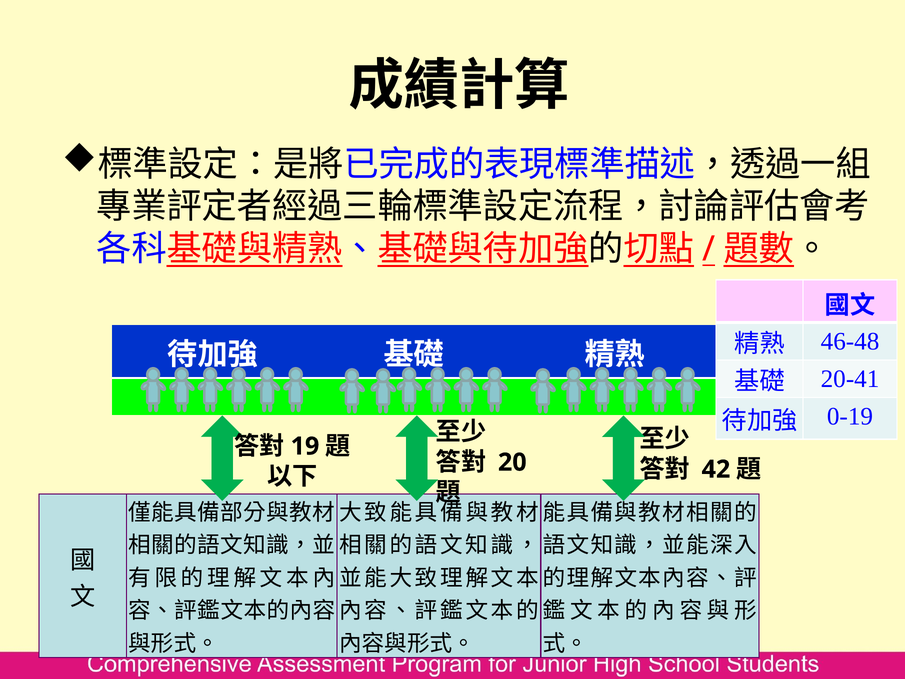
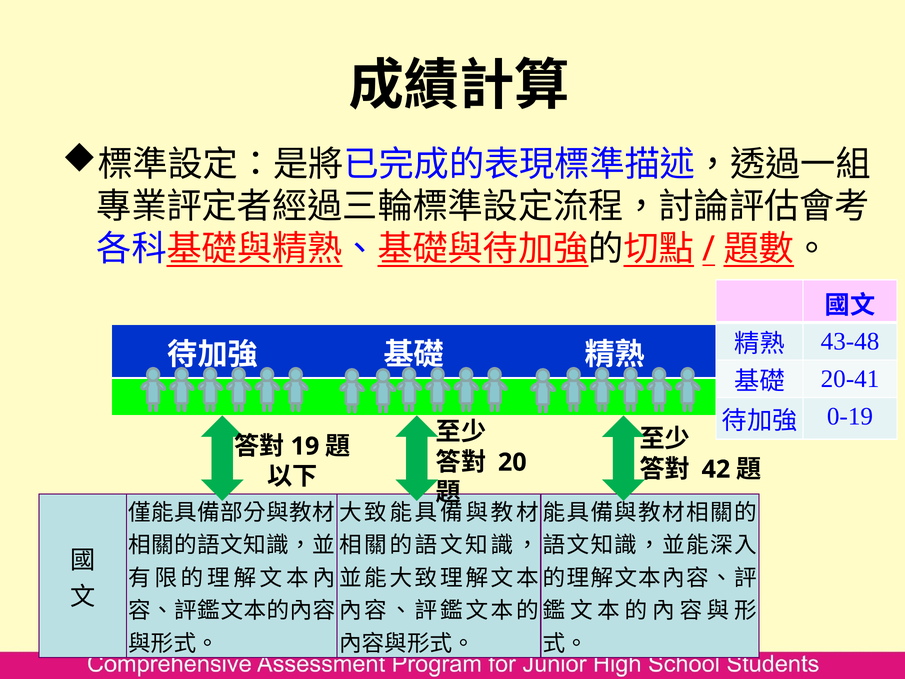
46-48: 46-48 -> 43-48
